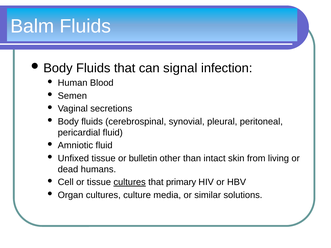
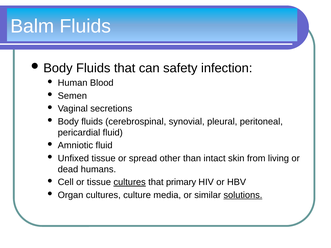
signal: signal -> safety
bulletin: bulletin -> spread
solutions underline: none -> present
